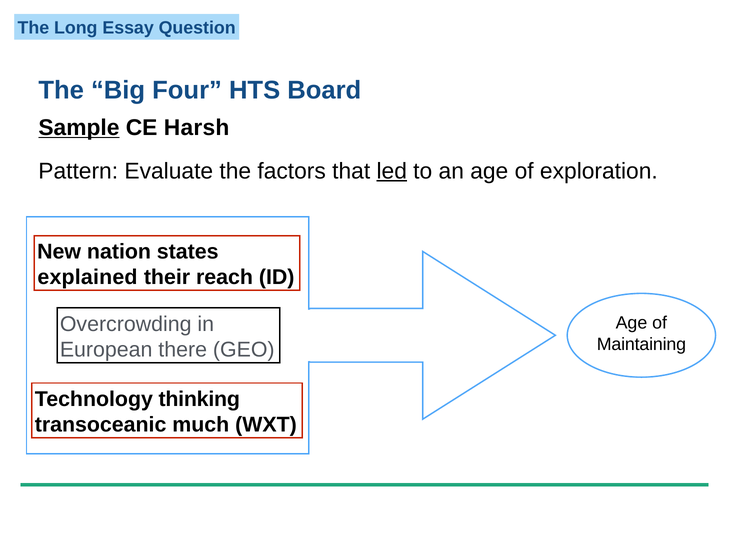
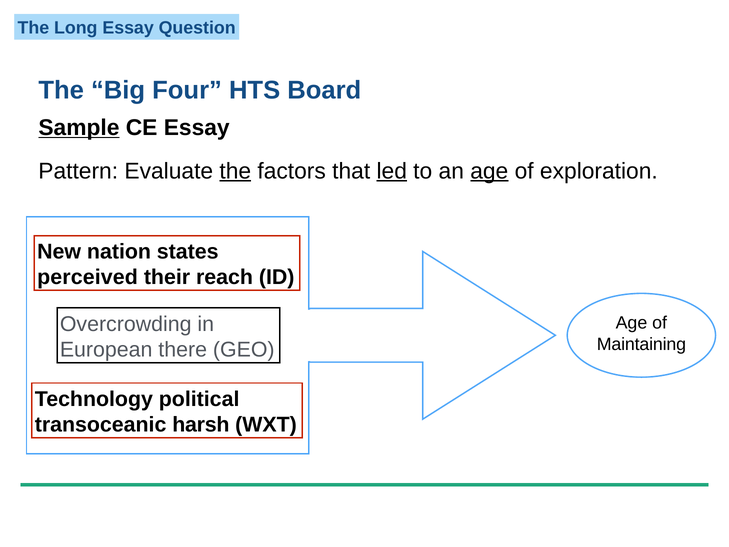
CE Harsh: Harsh -> Essay
the at (235, 171) underline: none -> present
age at (489, 171) underline: none -> present
explained: explained -> perceived
thinking: thinking -> political
much: much -> harsh
